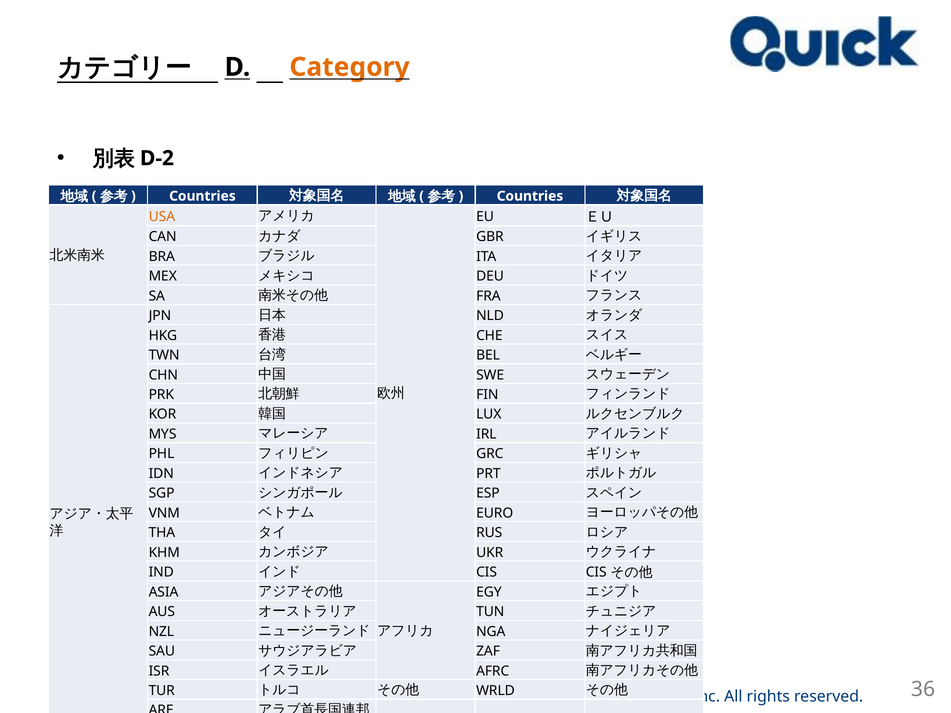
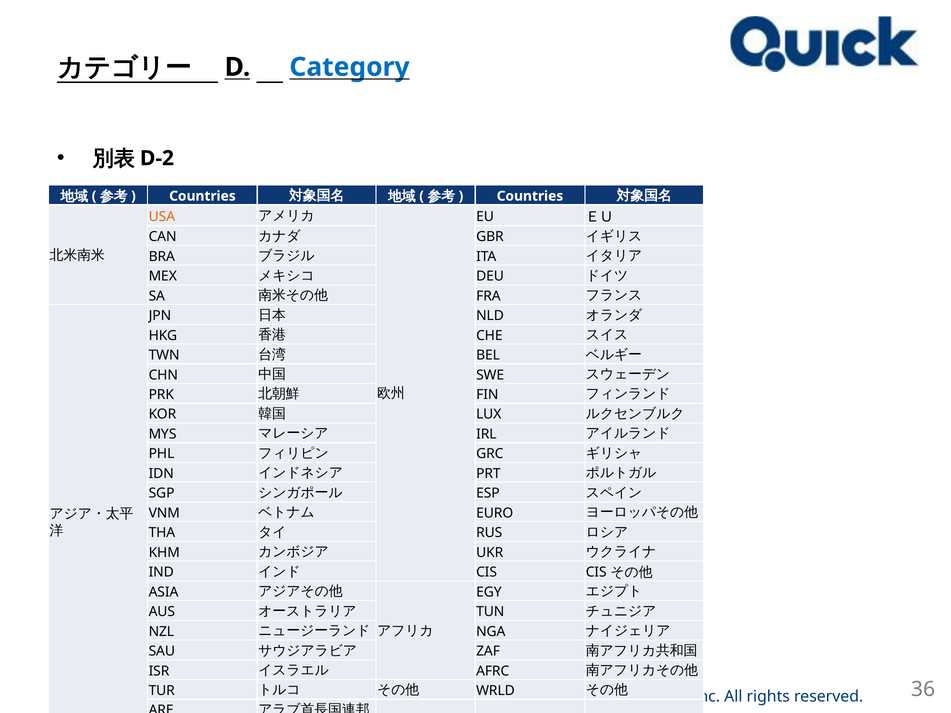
Category colour: orange -> blue
